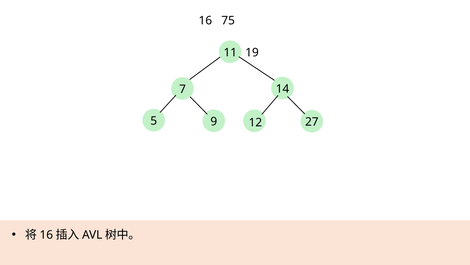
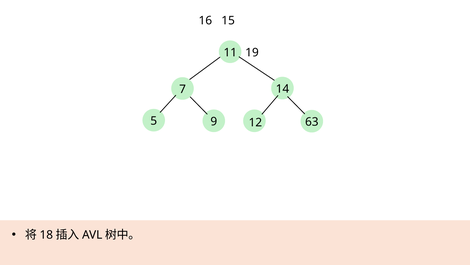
75: 75 -> 15
27: 27 -> 63
16 at (46, 234): 16 -> 18
